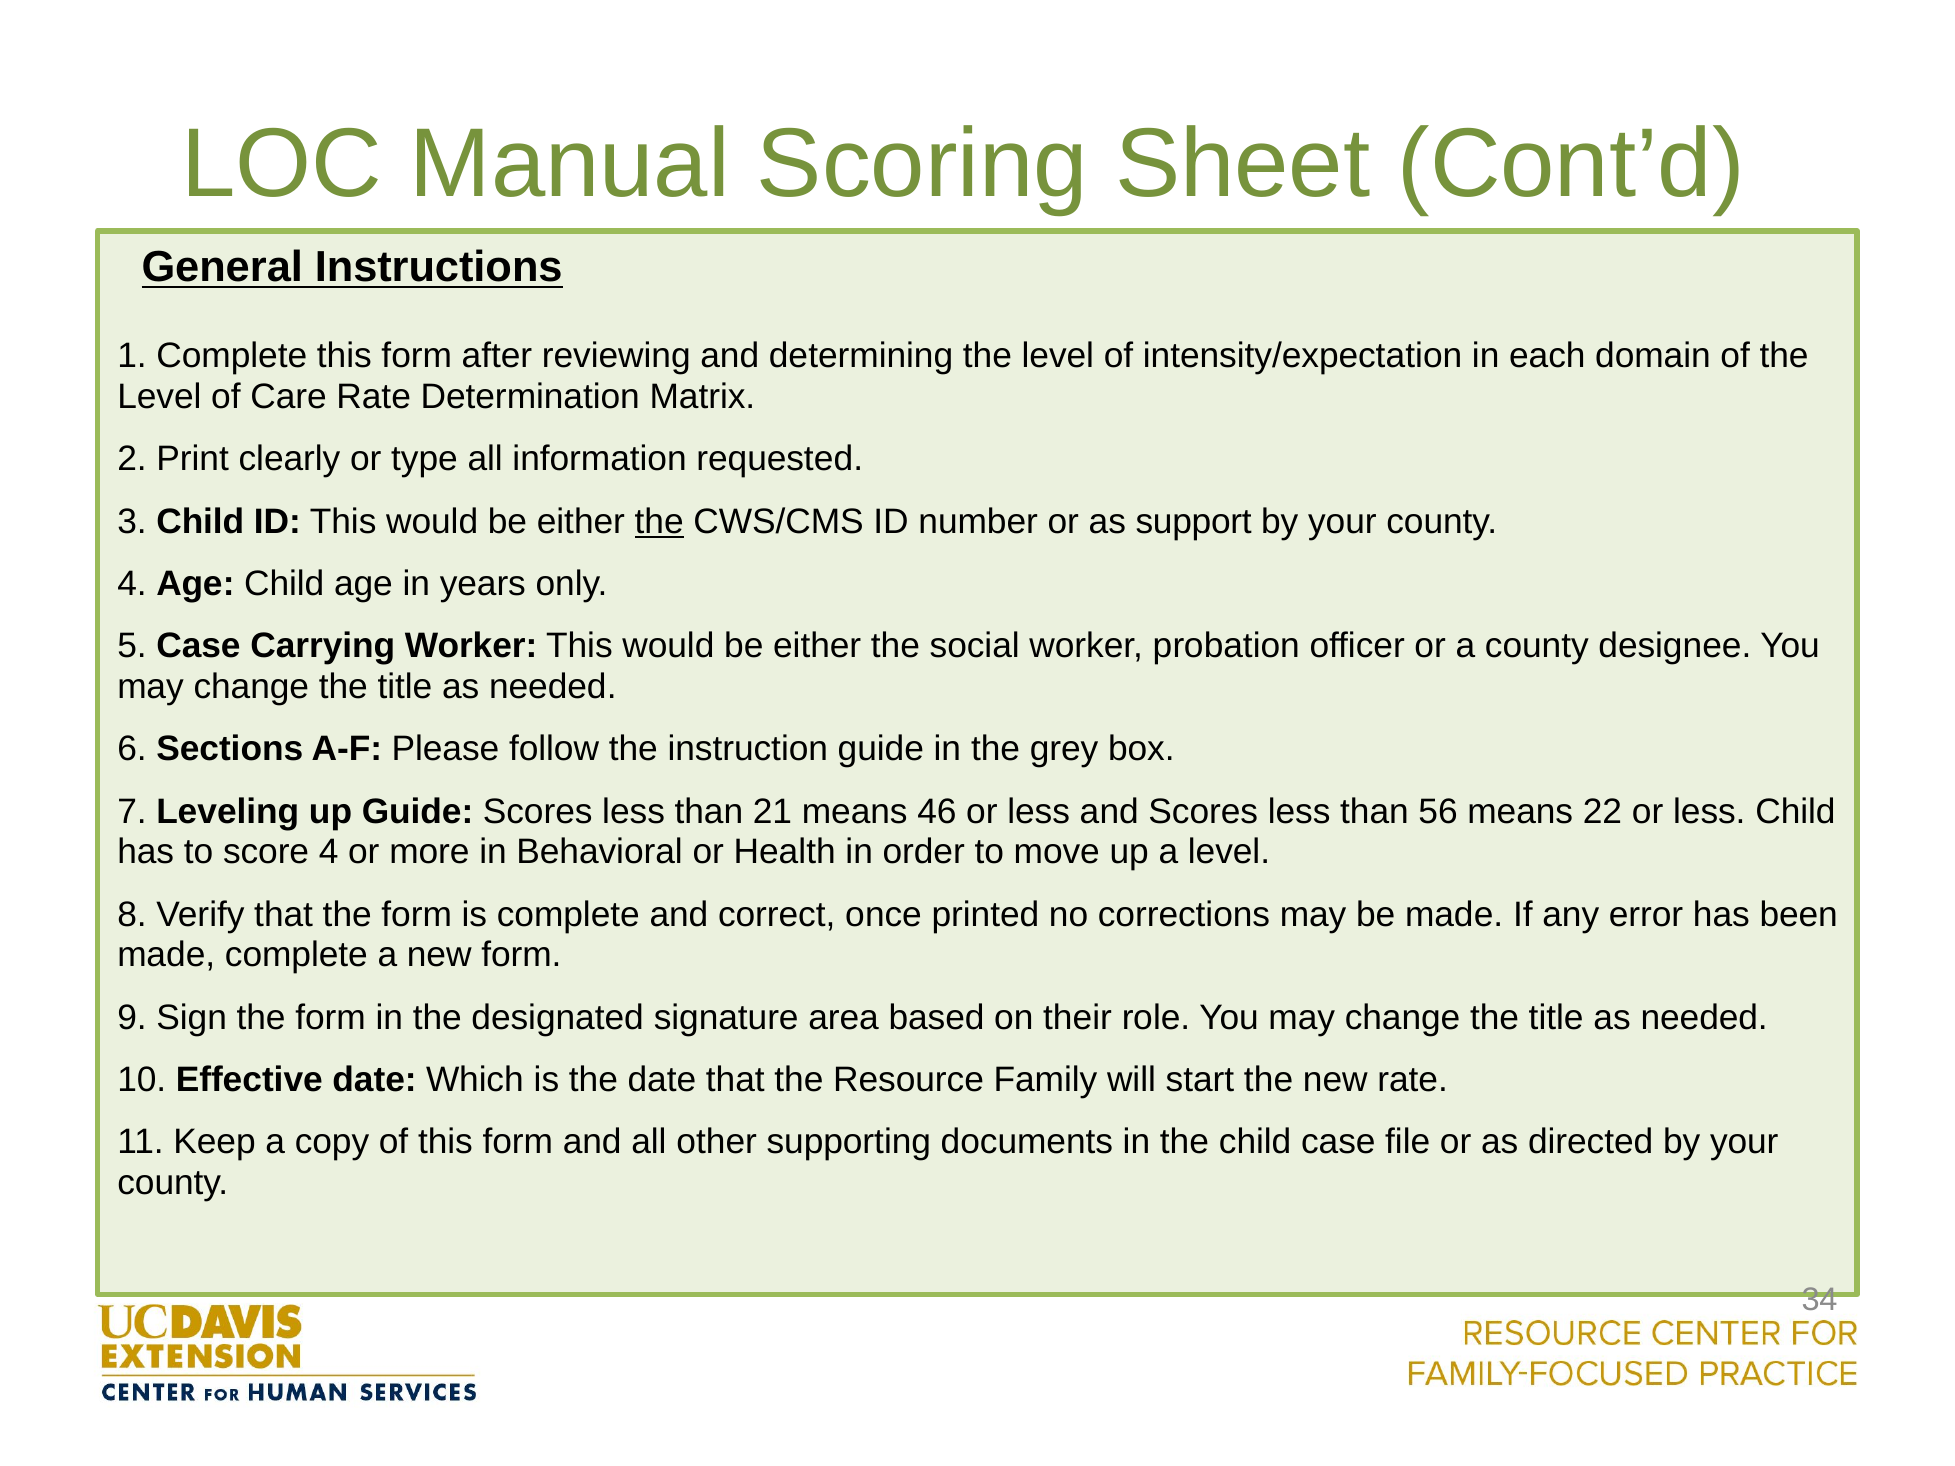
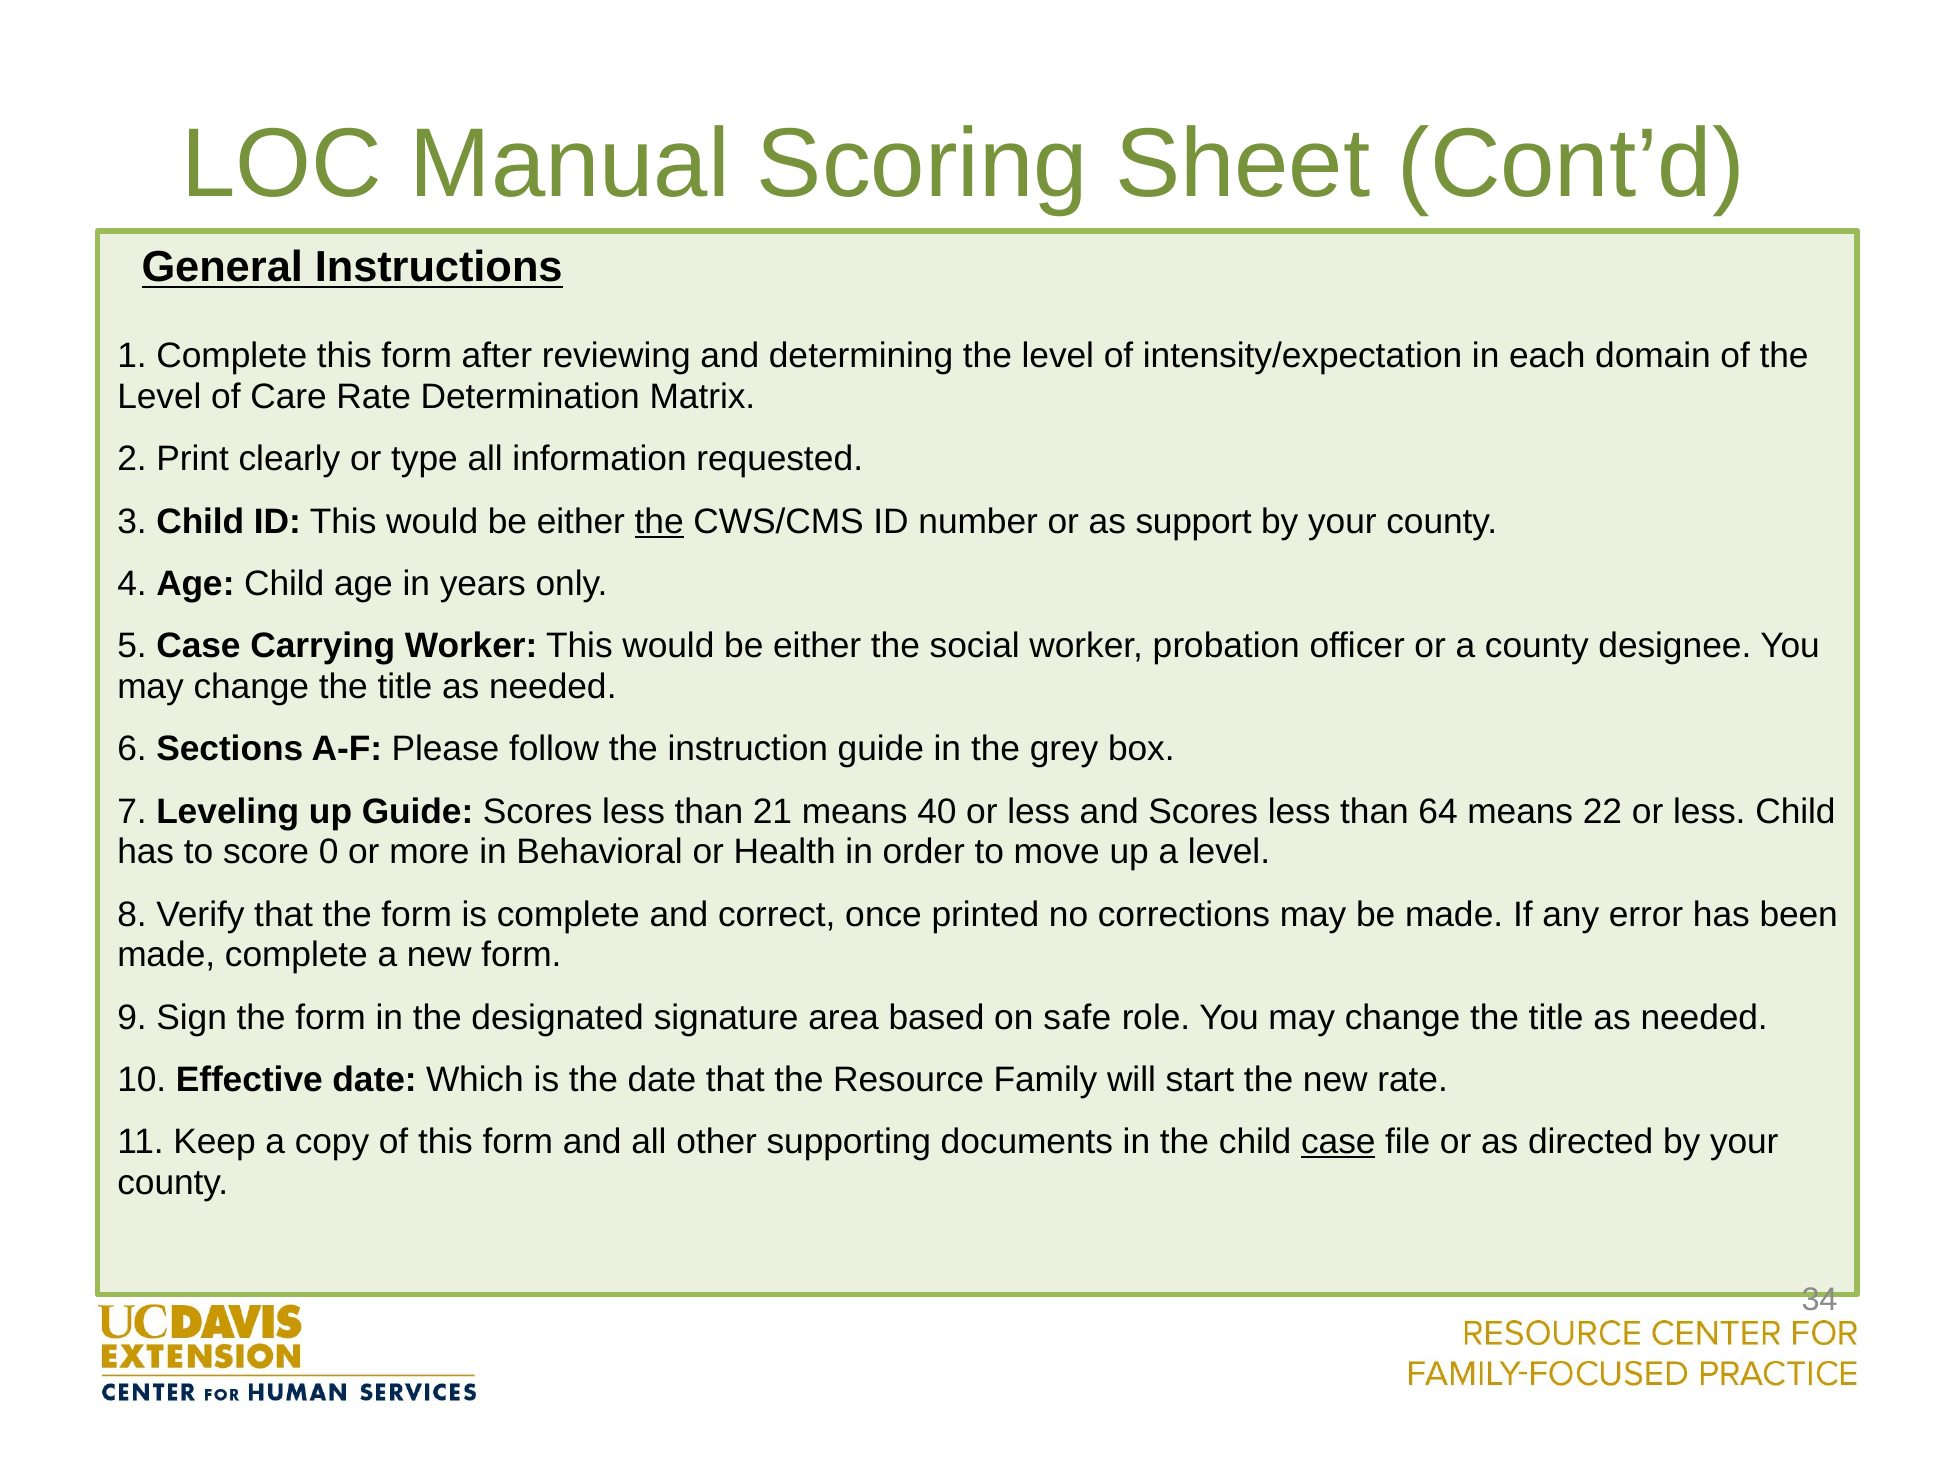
46: 46 -> 40
56: 56 -> 64
score 4: 4 -> 0
their: their -> safe
case at (1338, 1142) underline: none -> present
